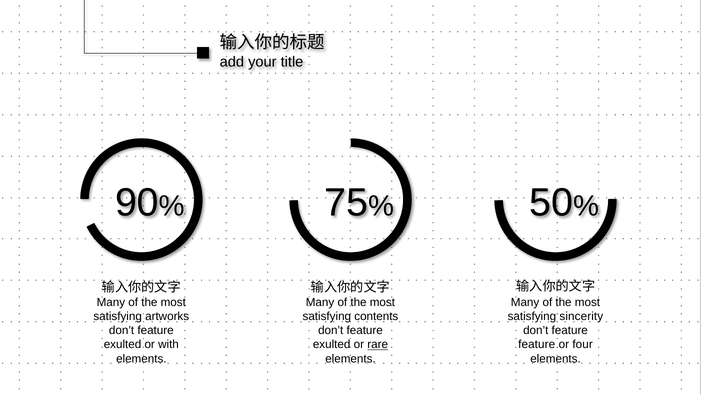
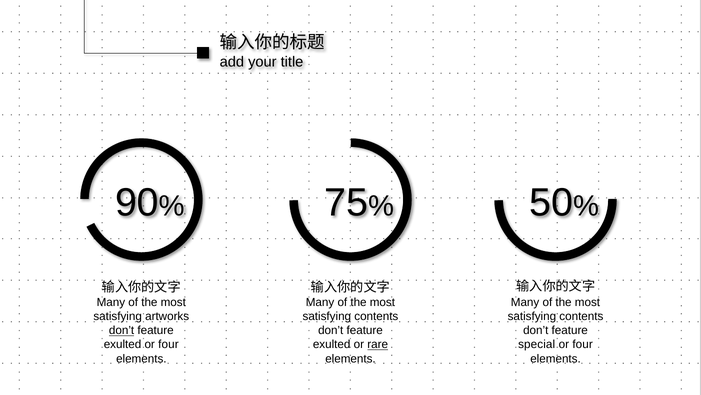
sincerity at (581, 316): sincerity -> contents
don’t at (122, 330) underline: none -> present
exulted or with: with -> four
feature at (537, 344): feature -> special
